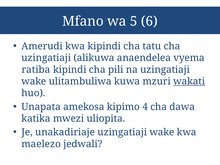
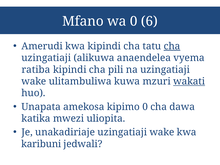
wa 5: 5 -> 0
cha at (172, 46) underline: none -> present
kipimo 4: 4 -> 0
maelezo: maelezo -> karibuni
